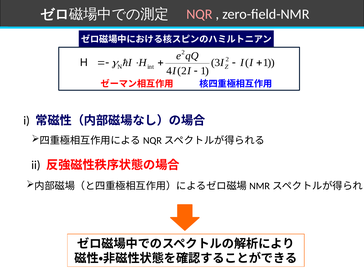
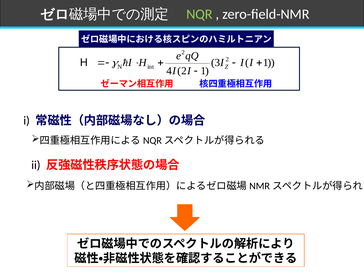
NQR colour: pink -> light green
